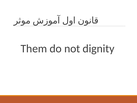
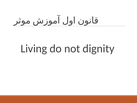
Them: Them -> Living
